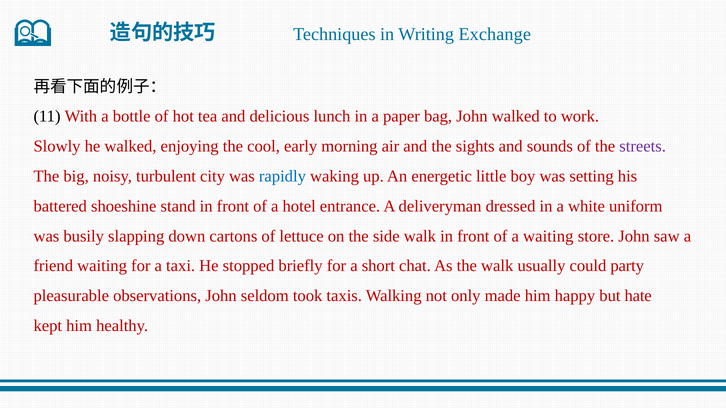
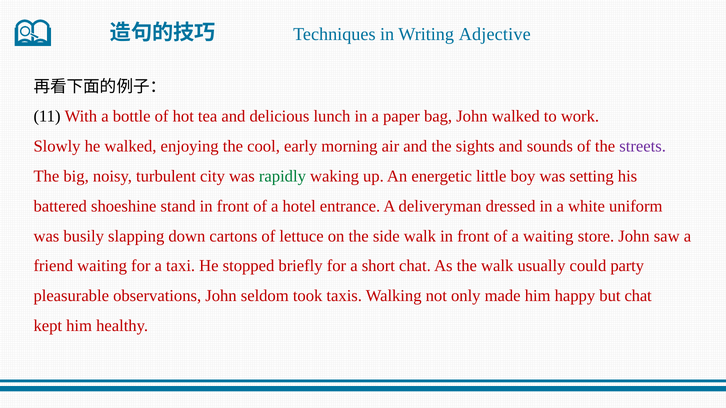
Exchange: Exchange -> Adjective
rapidly colour: blue -> green
but hate: hate -> chat
